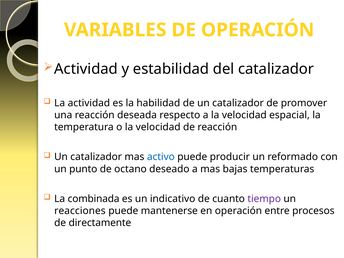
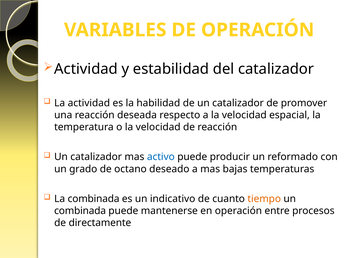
punto: punto -> grado
tiempo colour: purple -> orange
reacciones at (80, 211): reacciones -> combinada
